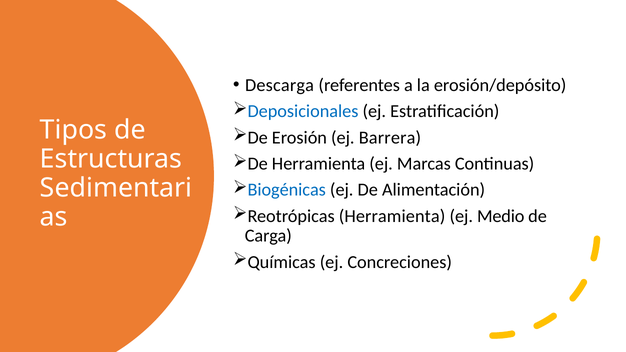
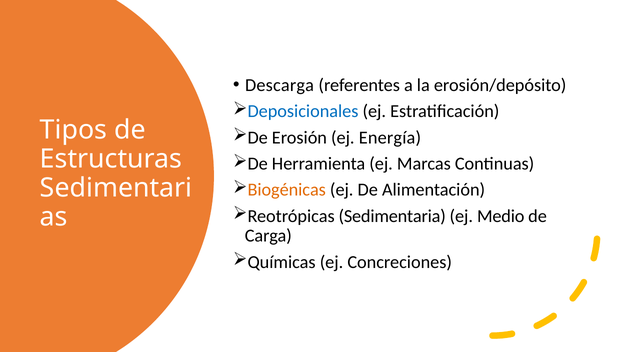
Barrera: Barrera -> Energía
Biogénicas colour: blue -> orange
Reotrópicas Herramienta: Herramienta -> Sedimentaria
